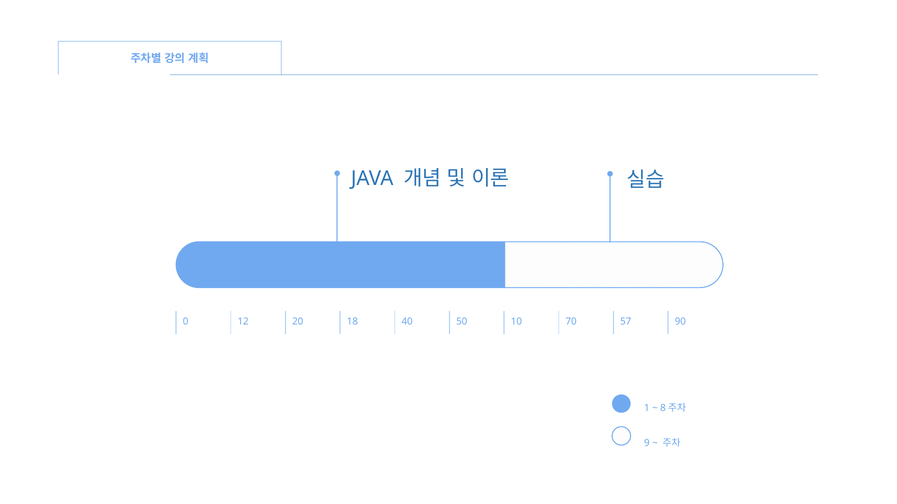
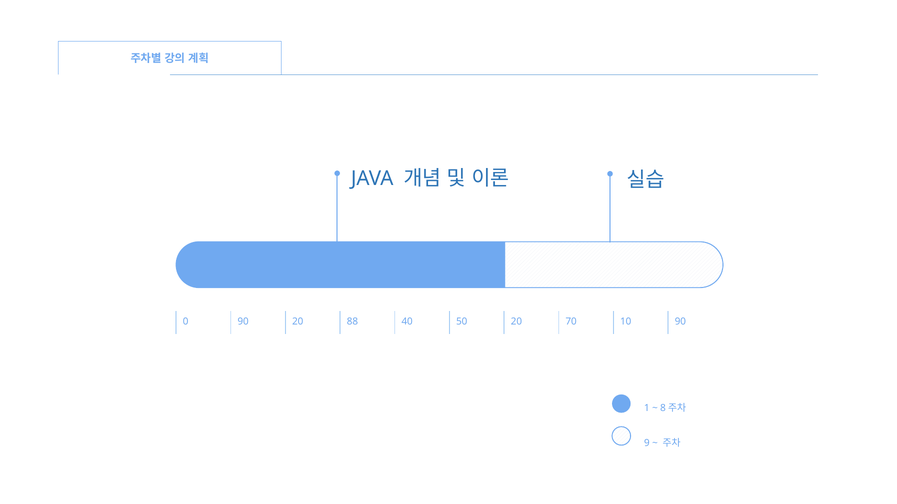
0 12: 12 -> 90
18: 18 -> 88
50 10: 10 -> 20
57: 57 -> 10
